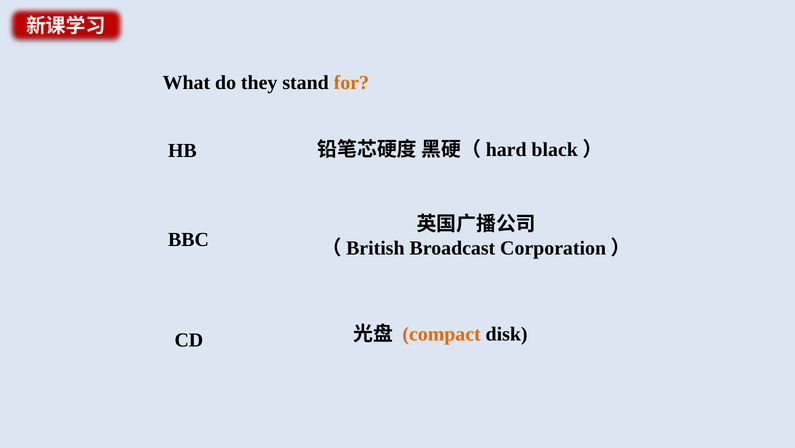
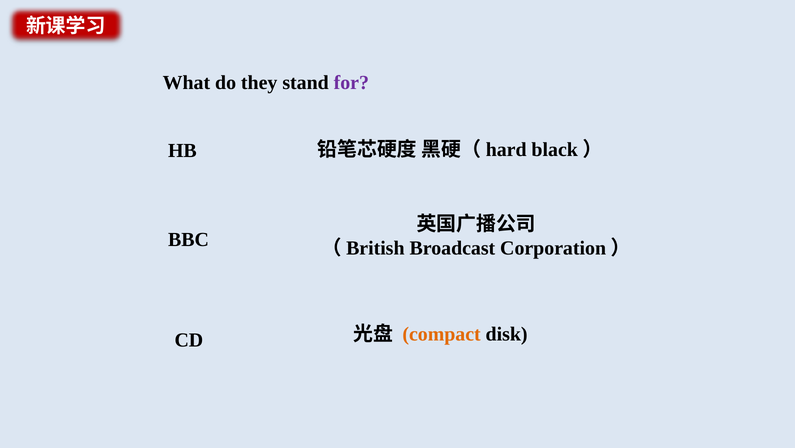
for colour: orange -> purple
